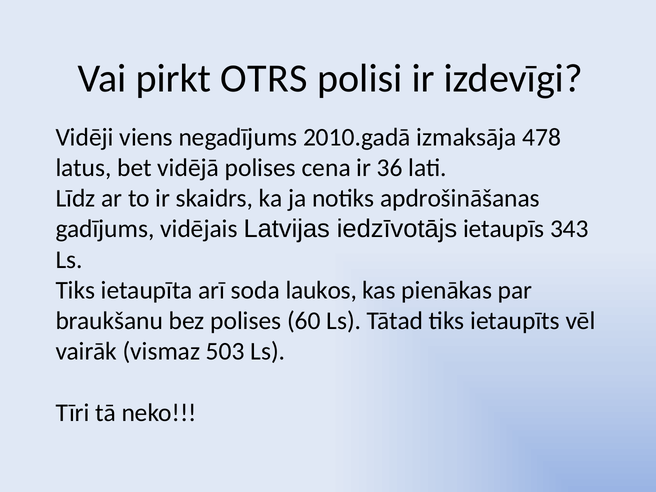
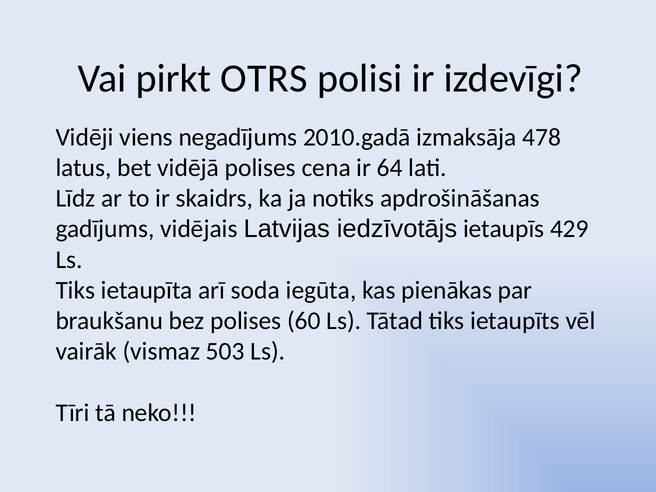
36: 36 -> 64
343: 343 -> 429
laukos: laukos -> iegūta
